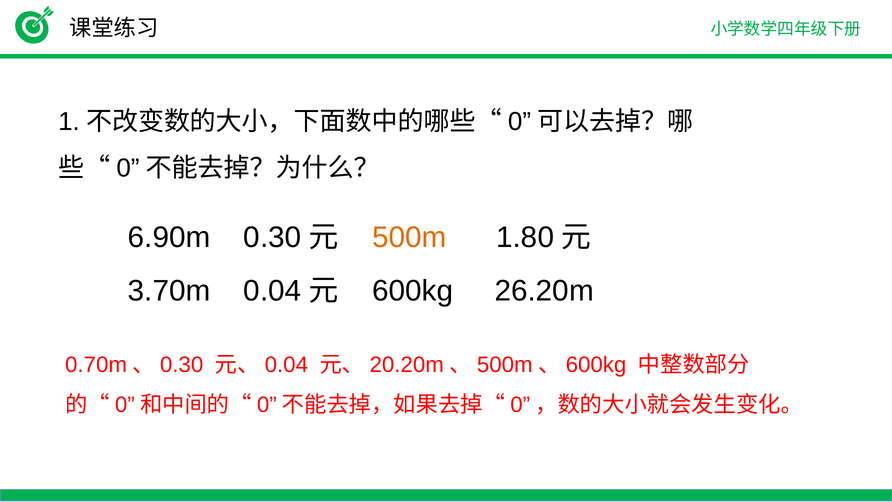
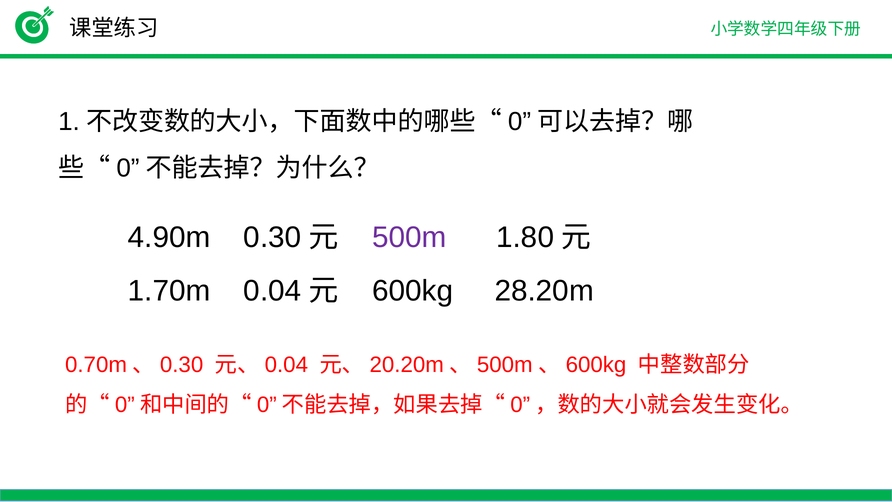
6.90m: 6.90m -> 4.90m
500m colour: orange -> purple
3.70m: 3.70m -> 1.70m
26.20m: 26.20m -> 28.20m
